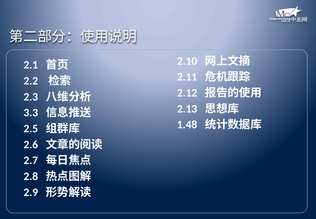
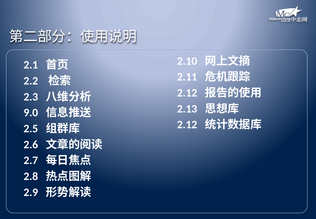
3.3: 3.3 -> 9.0
1.48 at (187, 125): 1.48 -> 2.12
